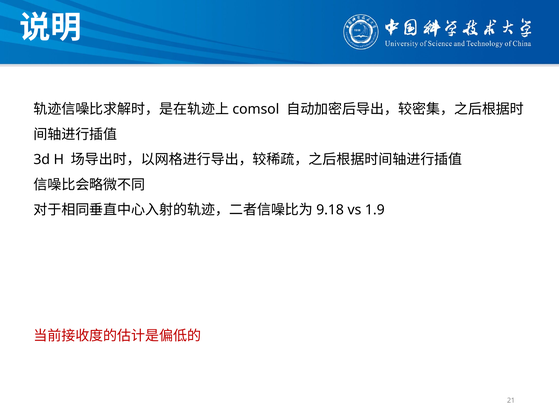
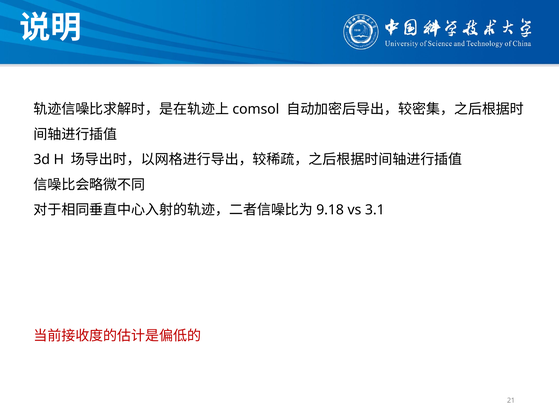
1.9: 1.9 -> 3.1
